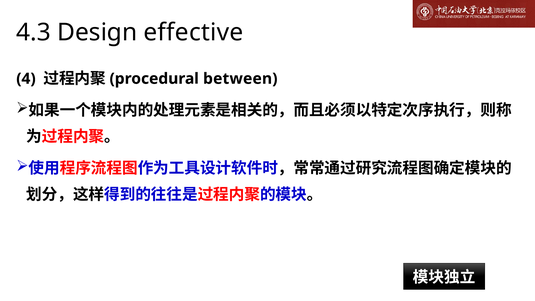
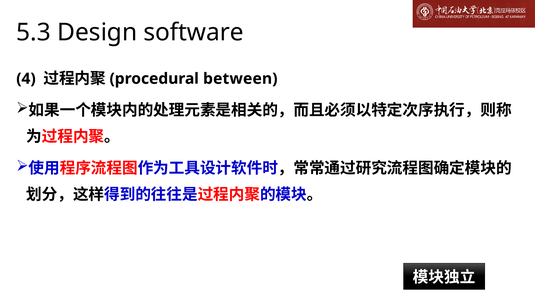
4.3: 4.3 -> 5.3
effective: effective -> software
